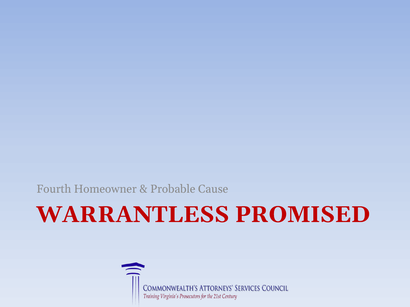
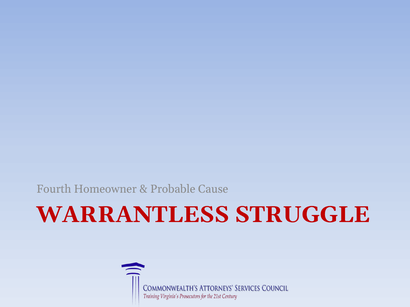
PROMISED: PROMISED -> STRUGGLE
